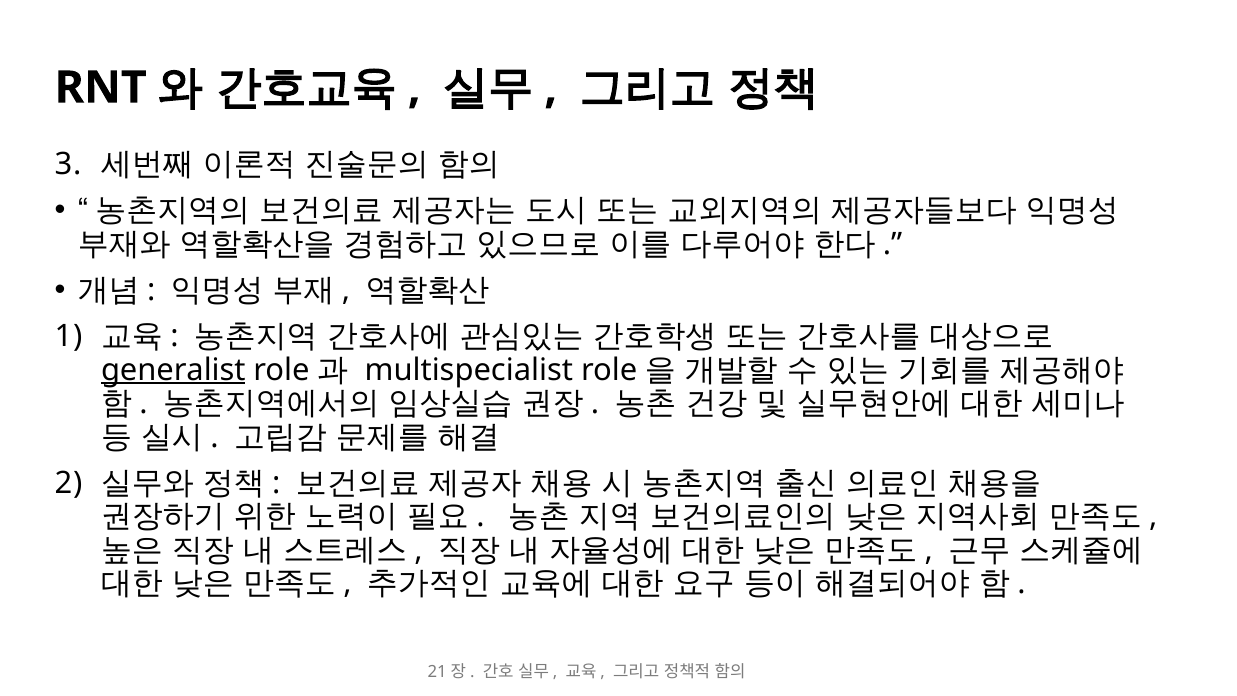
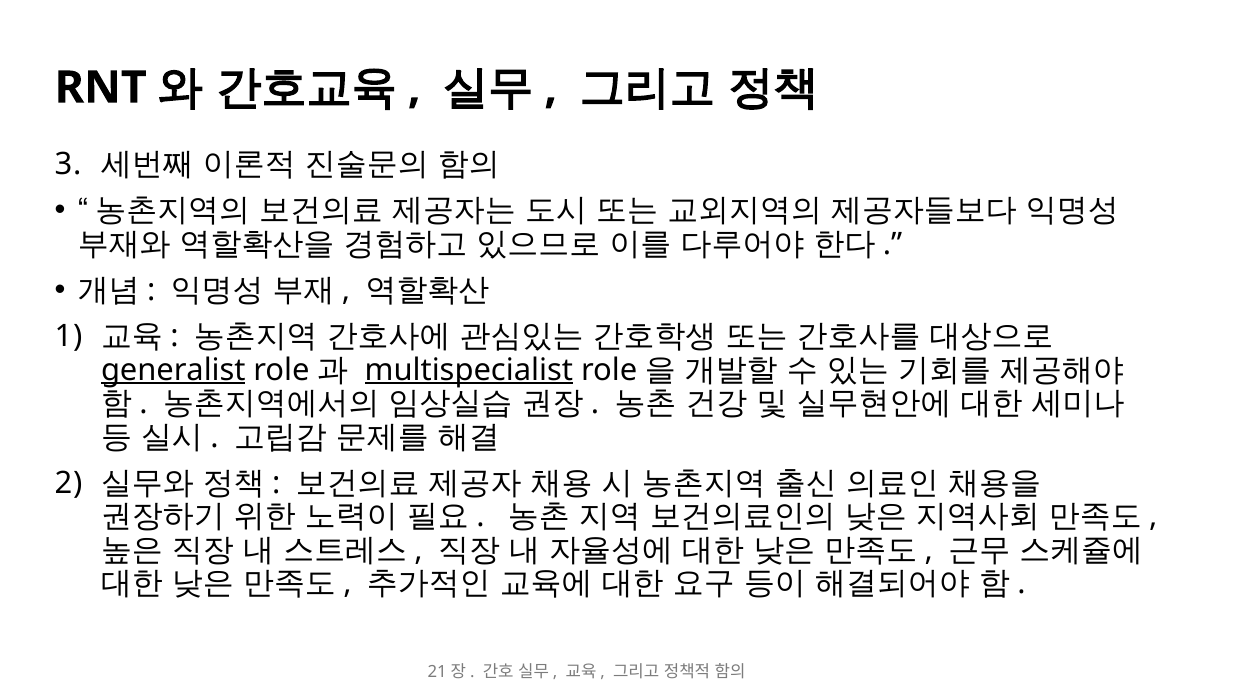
multispecialist underline: none -> present
